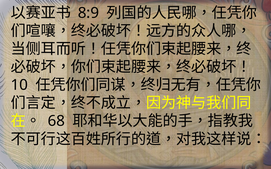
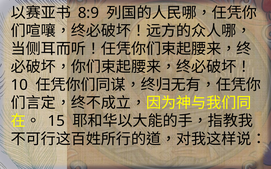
68: 68 -> 15
